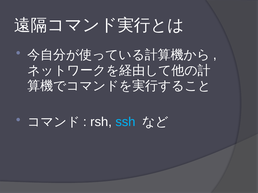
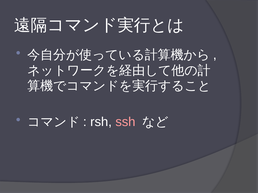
ssh colour: light blue -> pink
